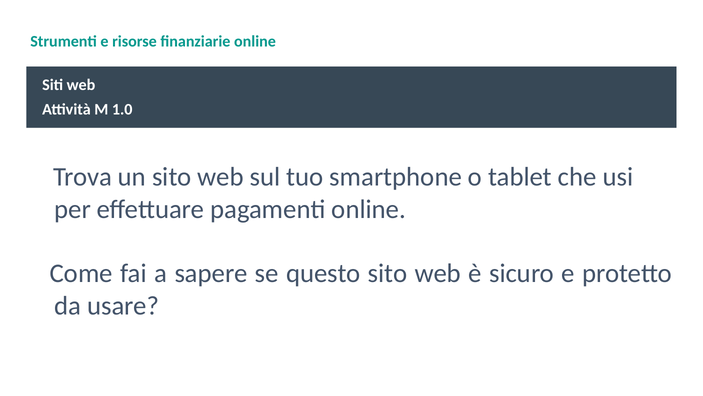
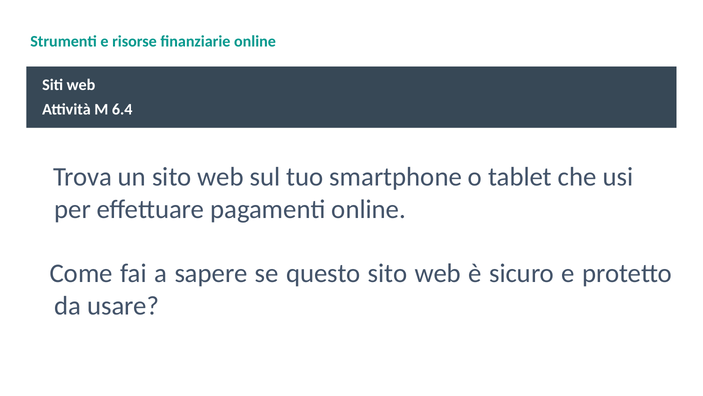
1.0: 1.0 -> 6.4
